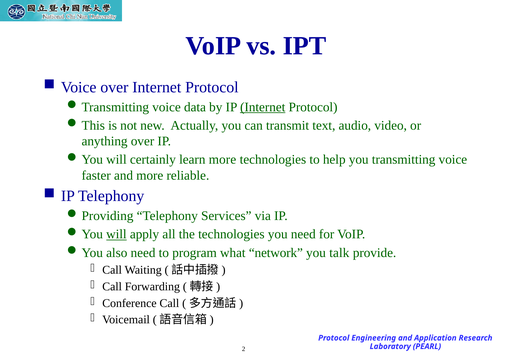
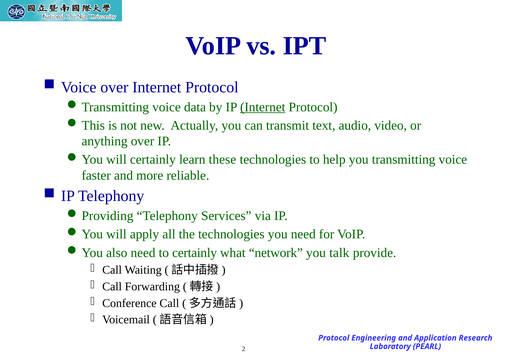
learn more: more -> these
will at (116, 234) underline: present -> none
to program: program -> certainly
